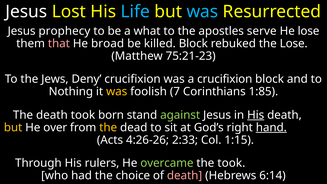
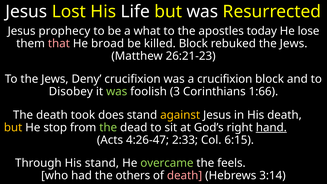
Life colour: light blue -> white
was at (202, 12) colour: light blue -> white
serve: serve -> today
rebuked the Lose: Lose -> Jews
75:21-23: 75:21-23 -> 26:21-23
Nothing: Nothing -> Disobey
was at (117, 92) colour: yellow -> light green
7: 7 -> 3
1:85: 1:85 -> 1:66
born: born -> does
against colour: light green -> yellow
His at (256, 115) underline: present -> none
over: over -> stop
the at (108, 127) colour: yellow -> light green
4:26-26: 4:26-26 -> 4:26-47
1:15: 1:15 -> 6:15
His rulers: rulers -> stand
the took: took -> feels
choice: choice -> others
6:14: 6:14 -> 3:14
